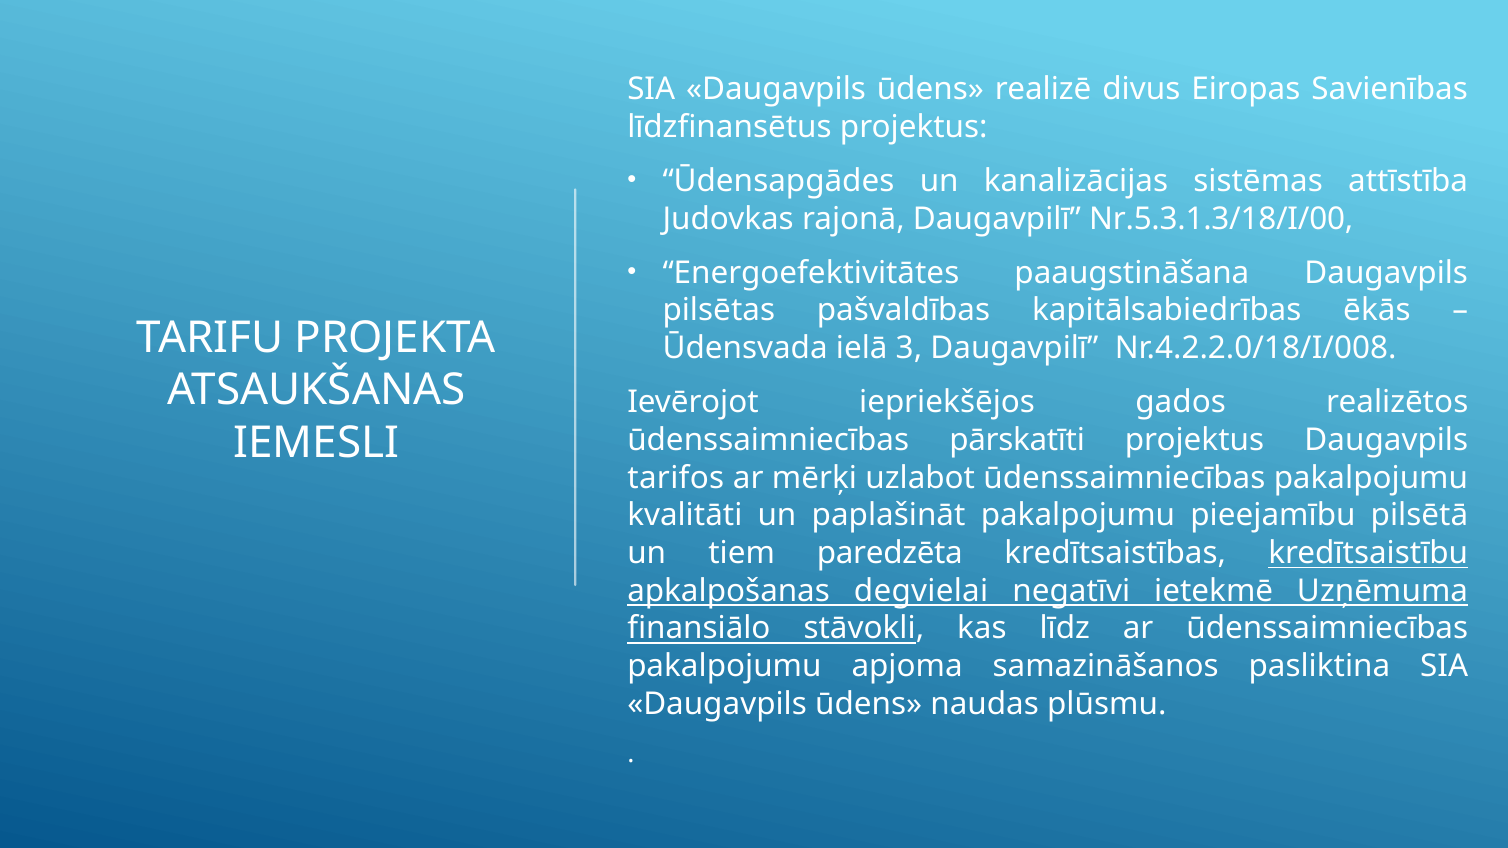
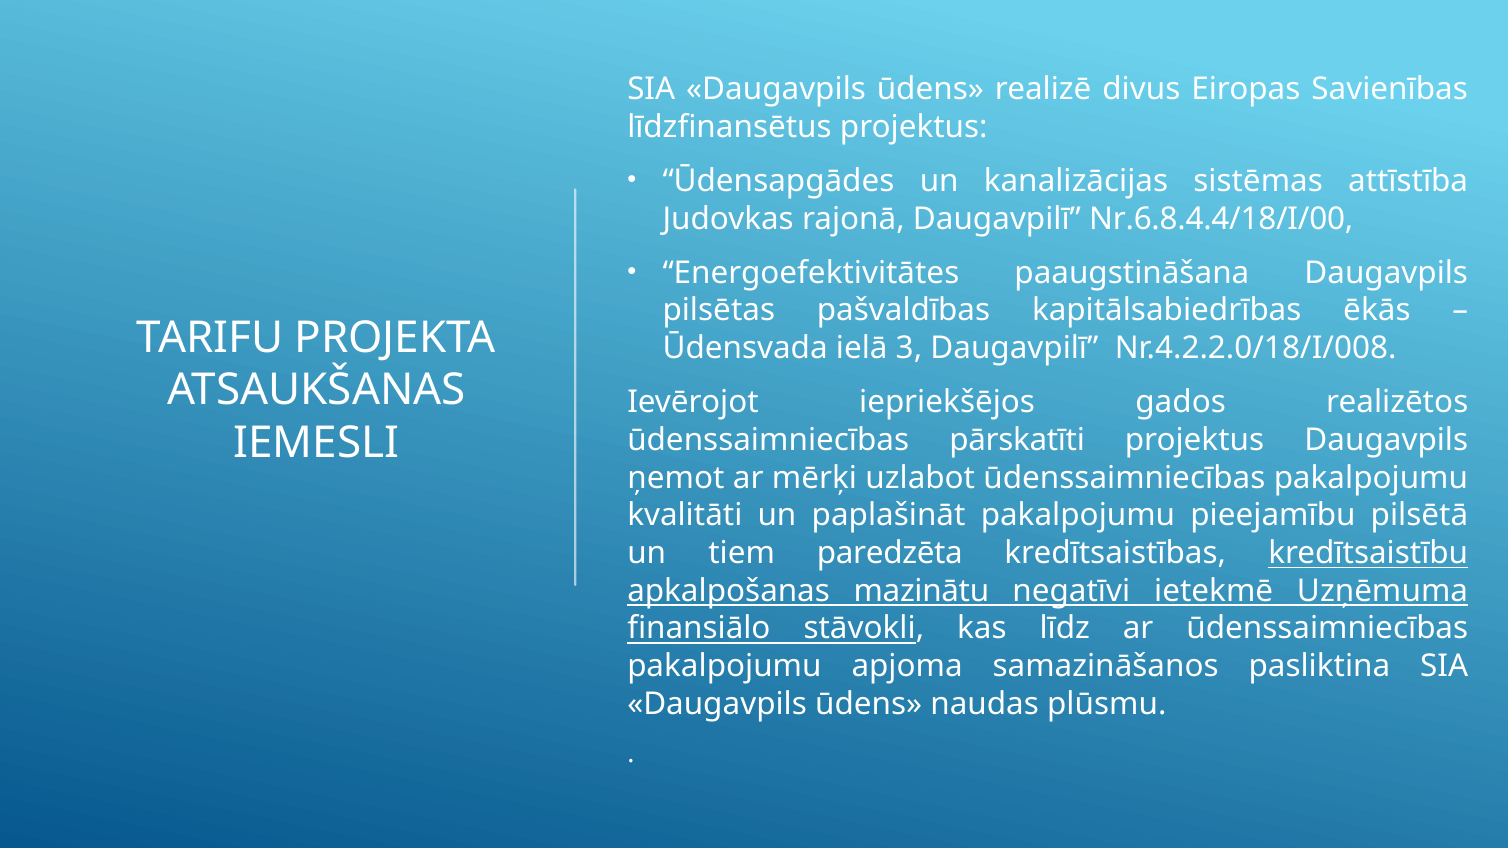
Nr.5.3.1.3/18/I/00: Nr.5.3.1.3/18/I/00 -> Nr.6.8.4.4/18/I/00
tarifos: tarifos -> ņemot
degvielai: degvielai -> mazinātu
